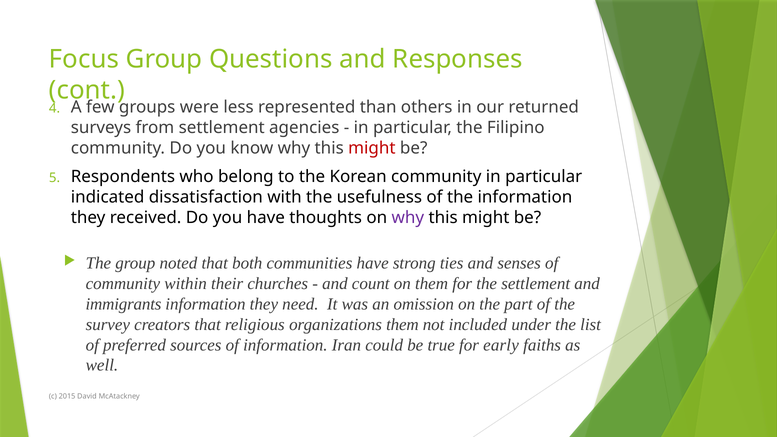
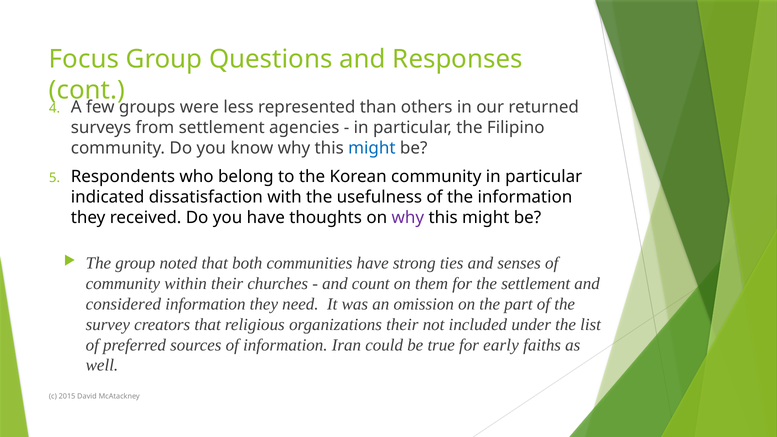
might at (372, 148) colour: red -> blue
immigrants: immigrants -> considered
organizations them: them -> their
